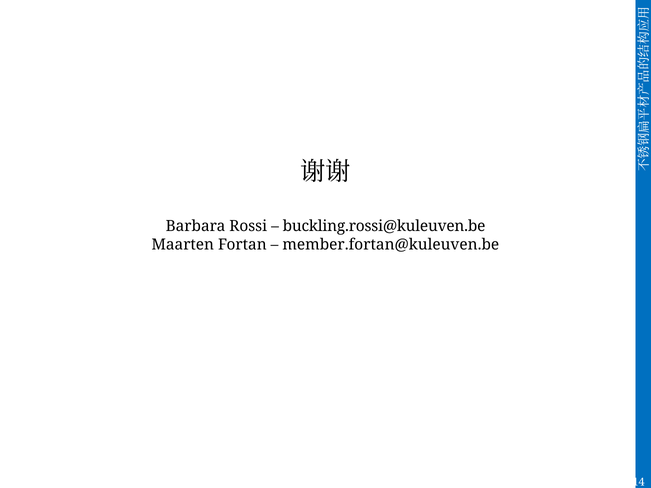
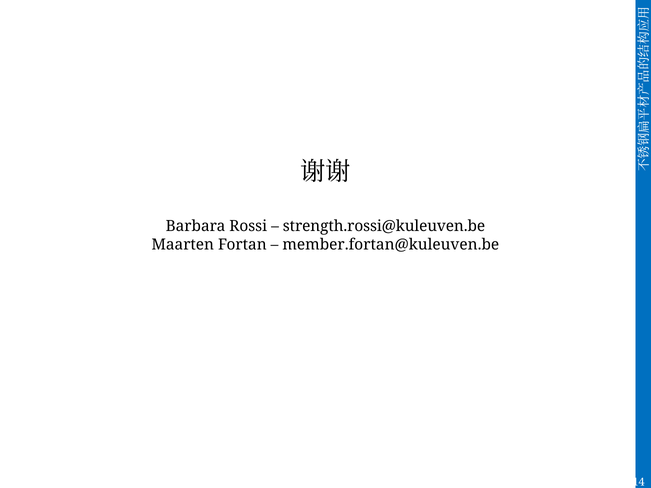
buckling.rossi@kuleuven.be: buckling.rossi@kuleuven.be -> strength.rossi@kuleuven.be
